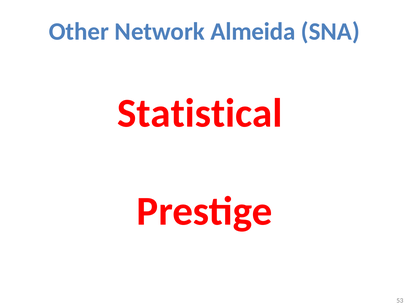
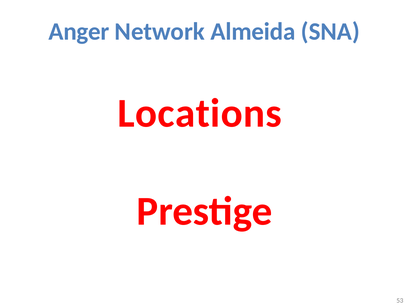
Other: Other -> Anger
Statistical: Statistical -> Locations
